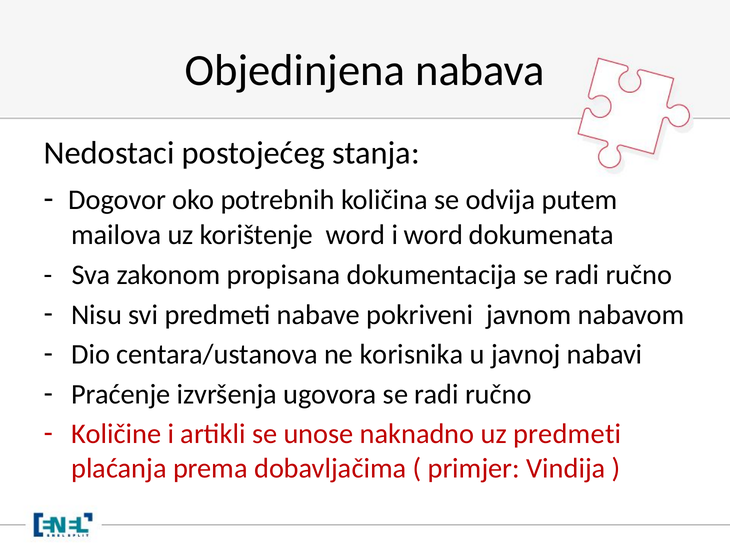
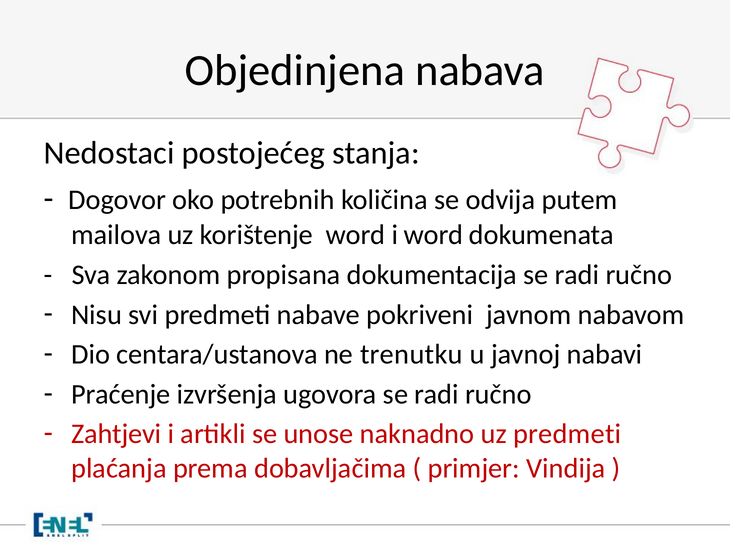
korisnika: korisnika -> trenutku
Količine: Količine -> Zahtjevi
